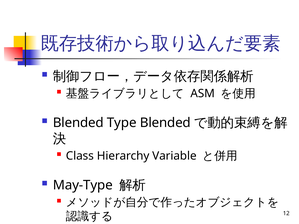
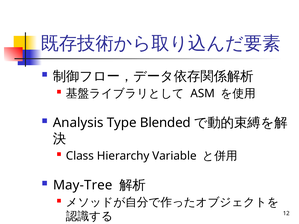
Blended at (78, 123): Blended -> Analysis
May-Type: May-Type -> May-Tree
